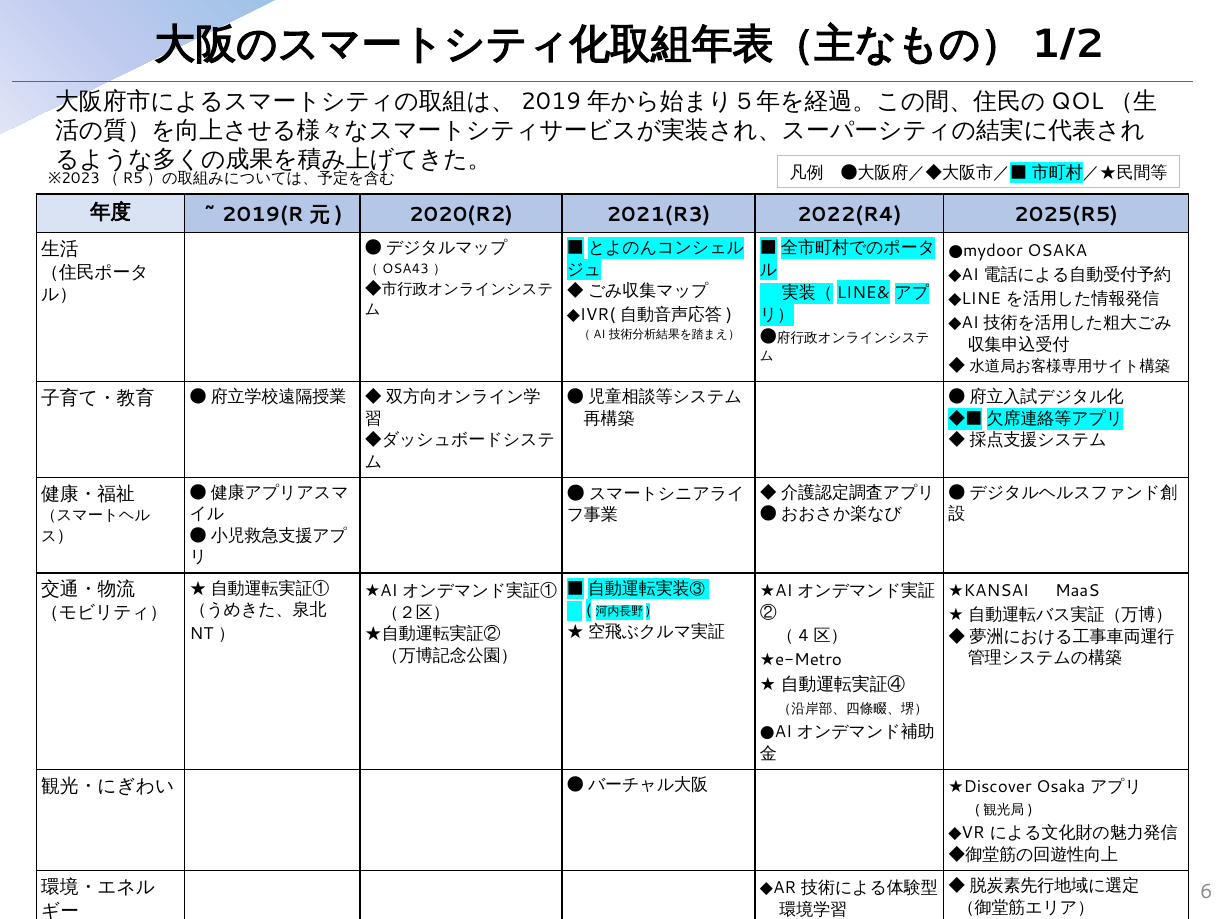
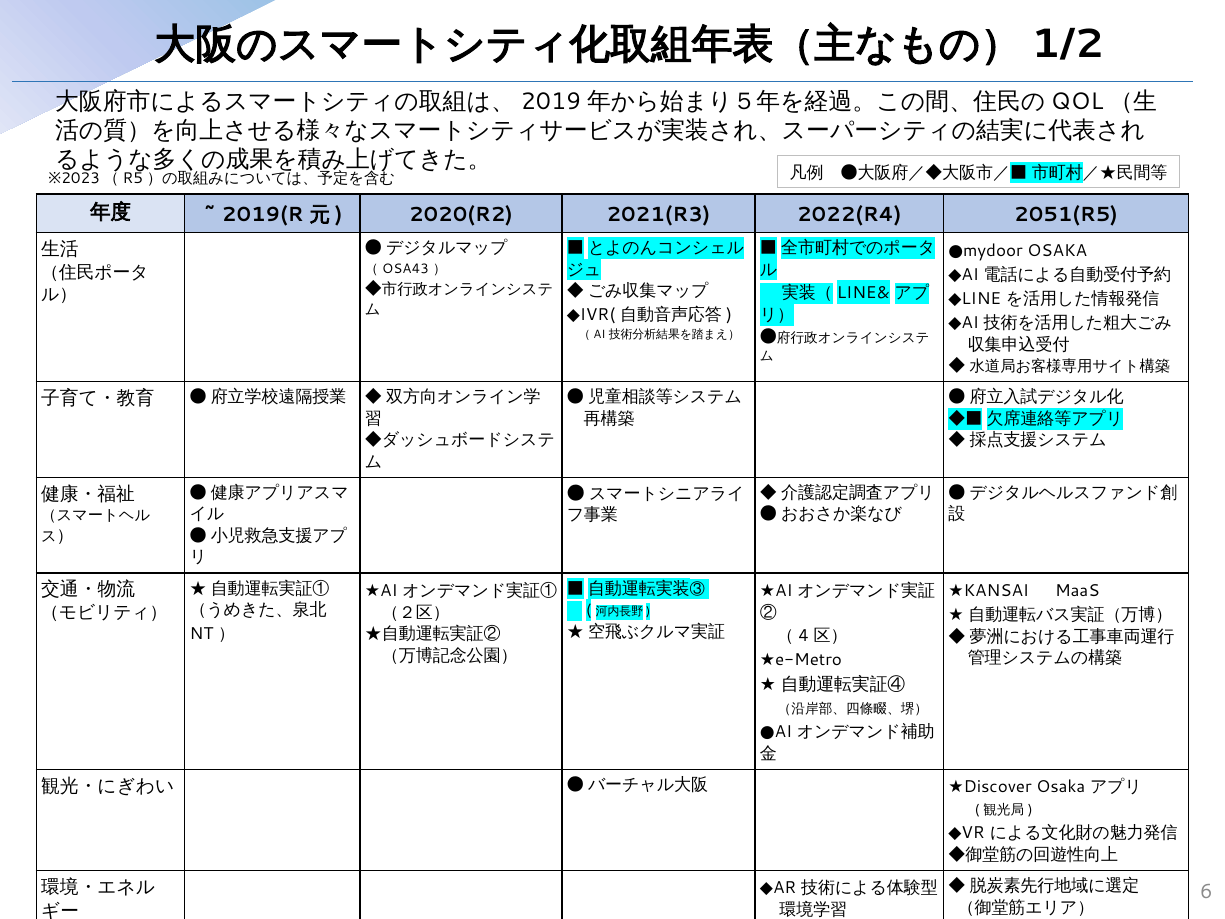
2025(R5: 2025(R5 -> 2051(R5
